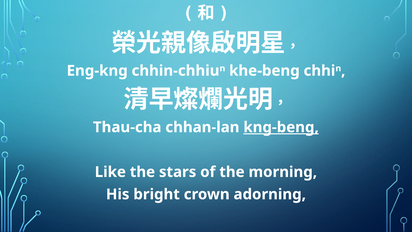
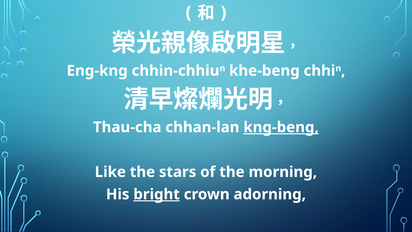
bright underline: none -> present
